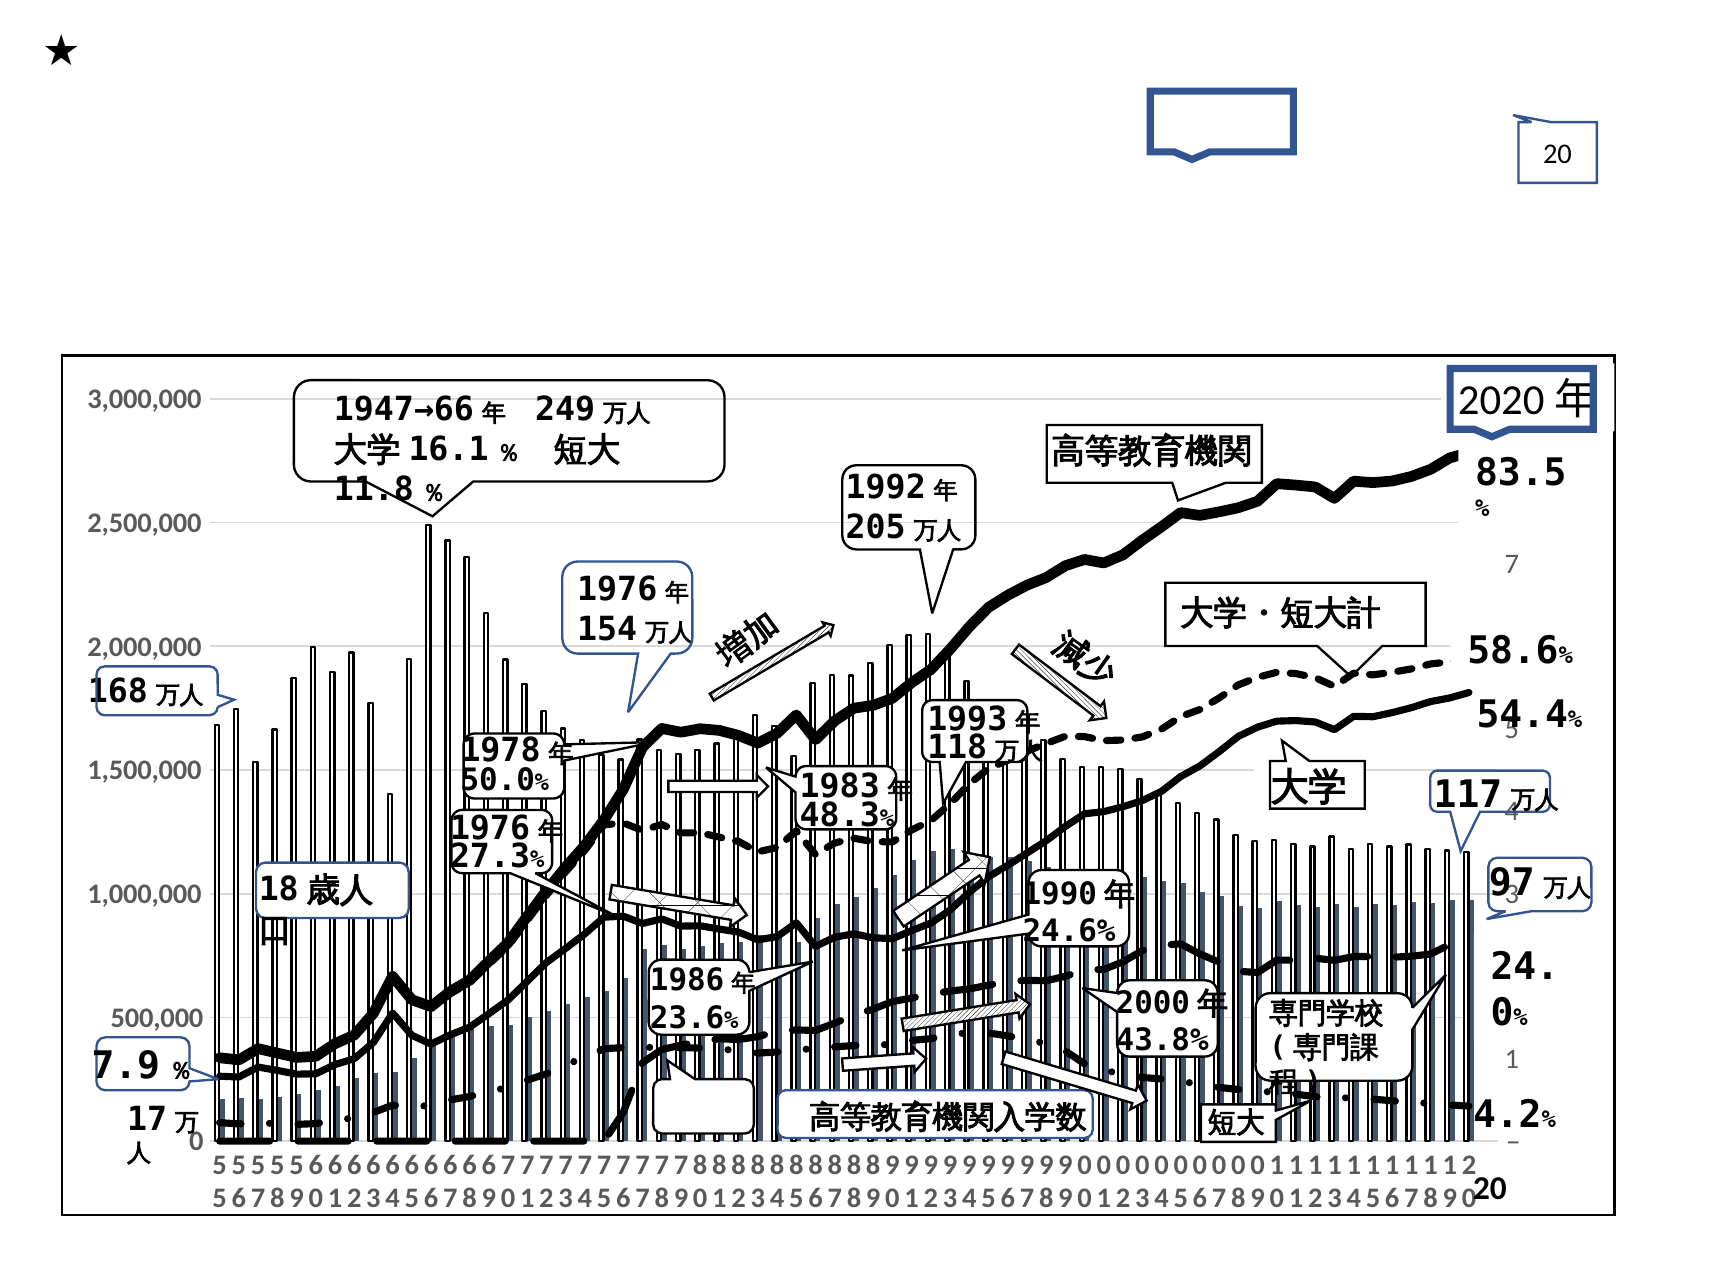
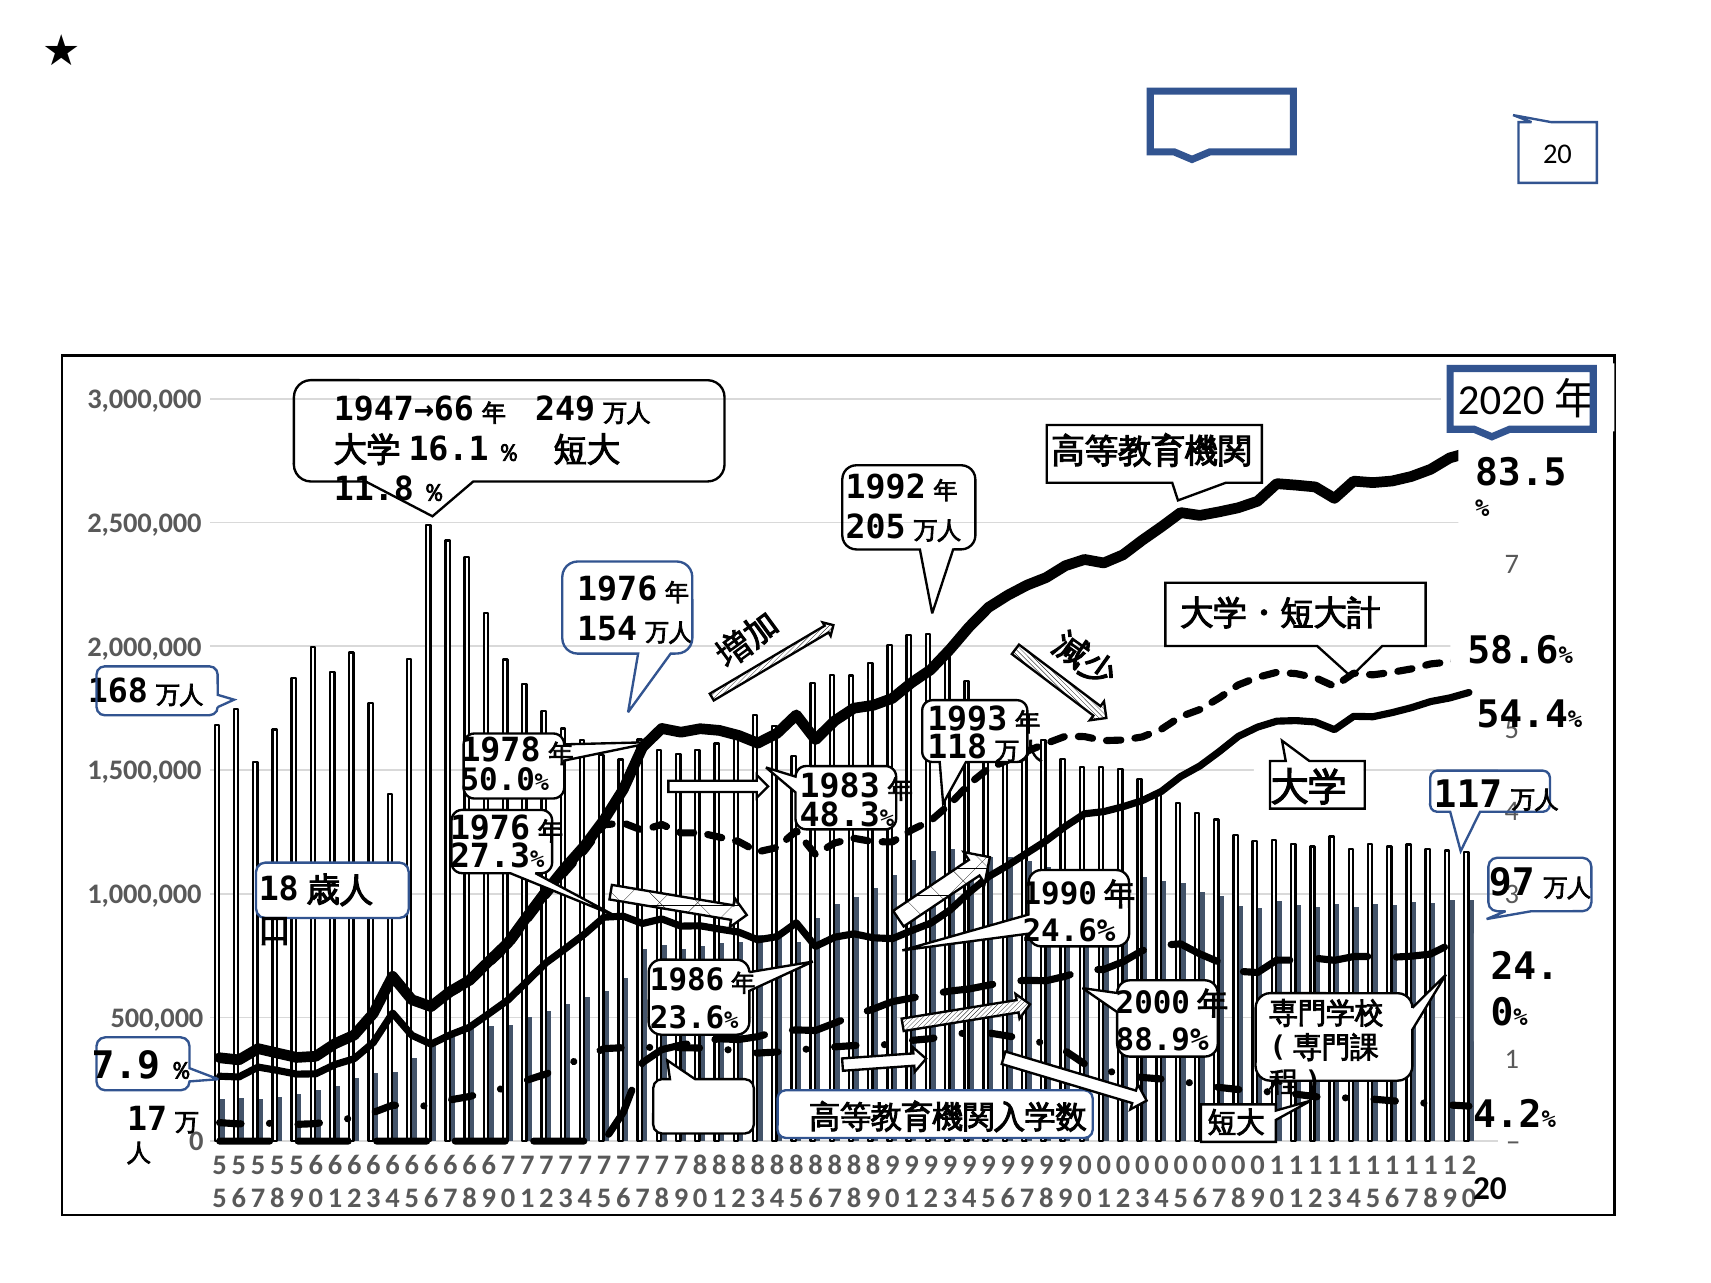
43.8%: 43.8% -> 88.9%
